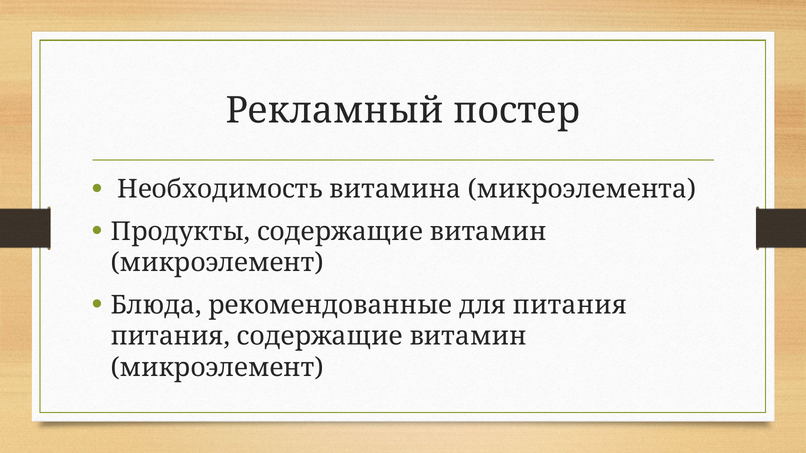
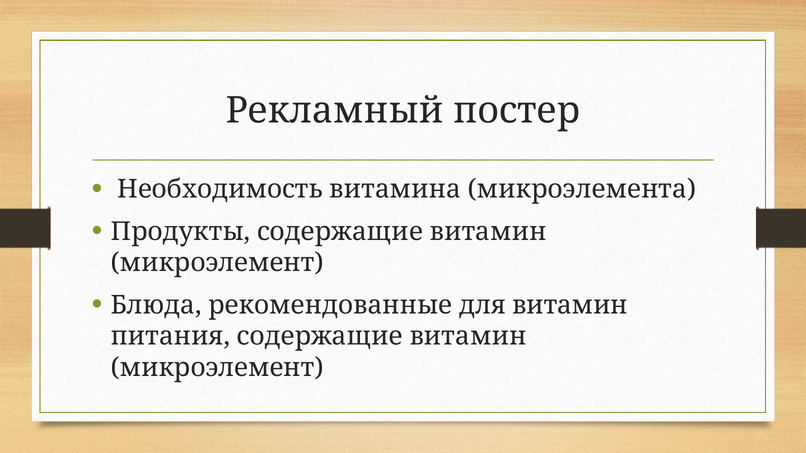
для питания: питания -> витамин
